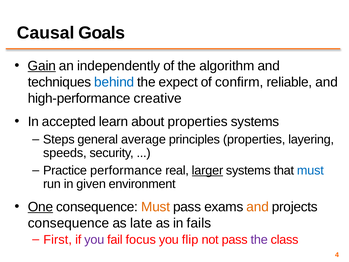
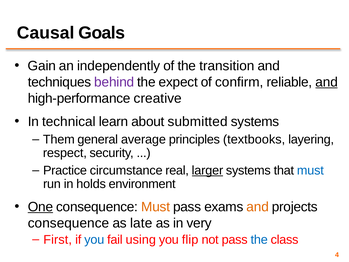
Gain underline: present -> none
algorithm: algorithm -> transition
behind colour: blue -> purple
and at (327, 82) underline: none -> present
accepted: accepted -> technical
about properties: properties -> submitted
Steps: Steps -> Them
principles properties: properties -> textbooks
speeds: speeds -> respect
performance: performance -> circumstance
given: given -> holds
fails: fails -> very
you at (94, 240) colour: purple -> blue
focus: focus -> using
the at (259, 240) colour: purple -> blue
